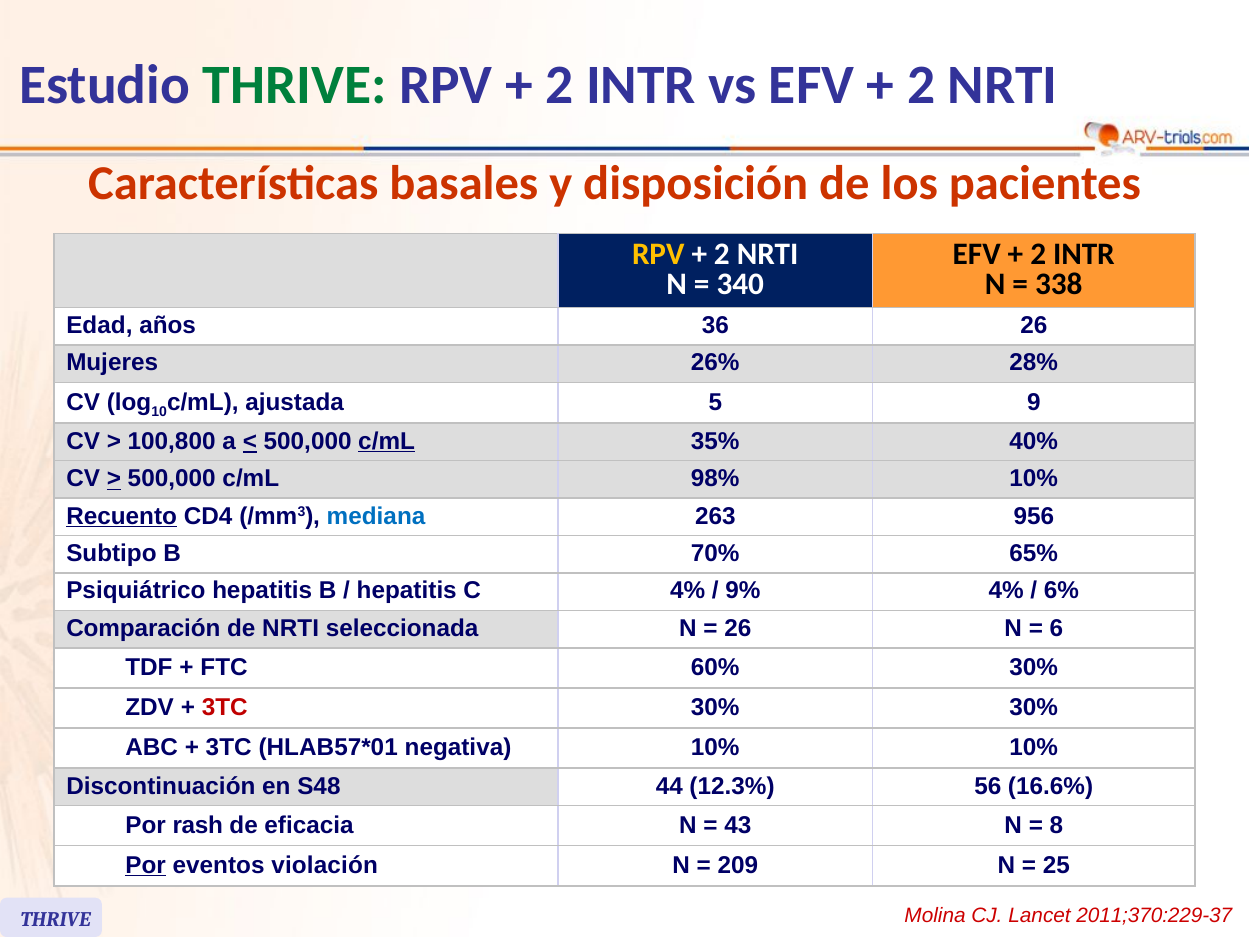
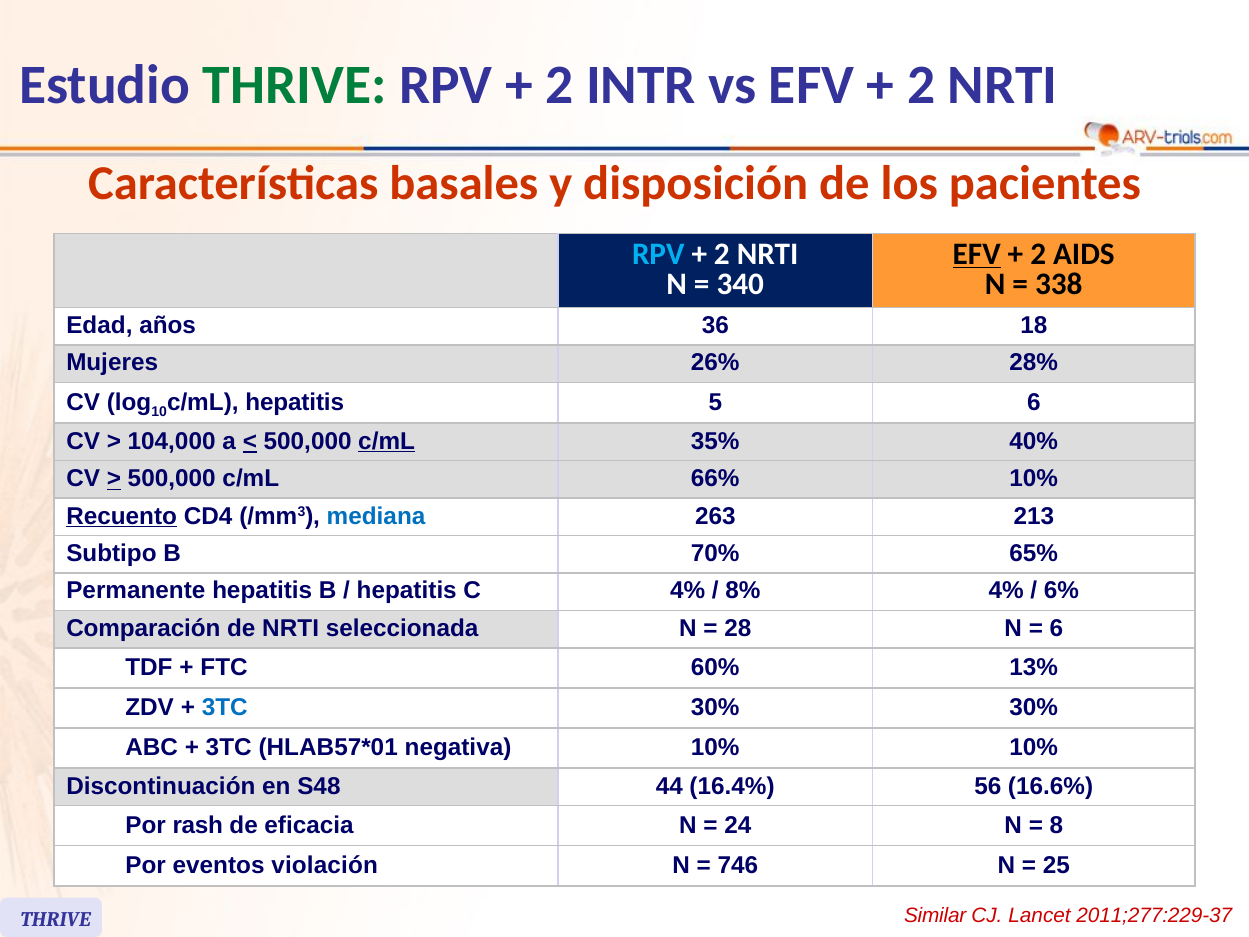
RPV at (658, 254) colour: yellow -> light blue
EFV at (977, 254) underline: none -> present
INTR at (1084, 254): INTR -> AIDS
36 26: 26 -> 18
c/mL ajustada: ajustada -> hepatitis
5 9: 9 -> 6
100,800: 100,800 -> 104,000
98%: 98% -> 66%
956: 956 -> 213
Psiquiátrico: Psiquiátrico -> Permanente
9%: 9% -> 8%
26 at (738, 628): 26 -> 28
60% 30%: 30% -> 13%
3TC at (225, 707) colour: red -> blue
12.3%: 12.3% -> 16.4%
43: 43 -> 24
Por at (146, 865) underline: present -> none
209: 209 -> 746
Molina: Molina -> Similar
2011;370:229-37: 2011;370:229-37 -> 2011;277:229-37
